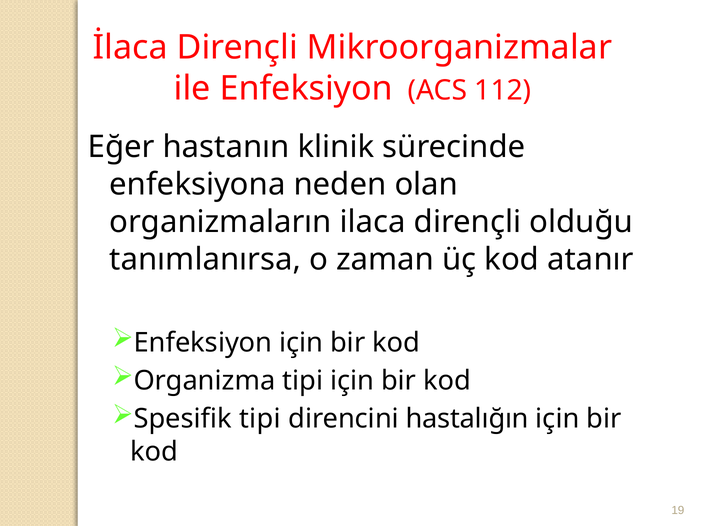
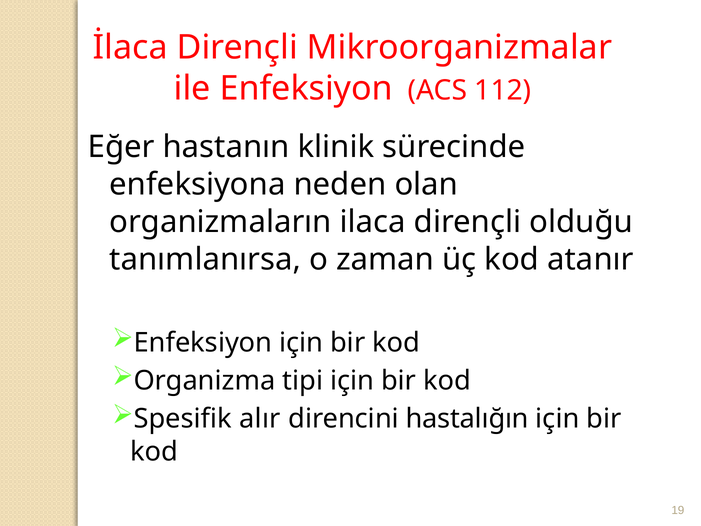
Spesifik tipi: tipi -> alır
